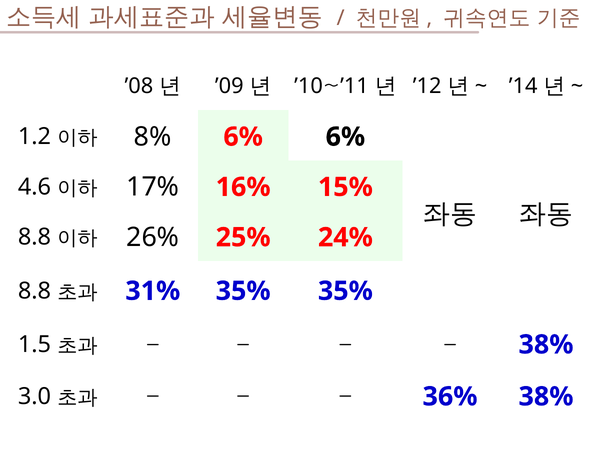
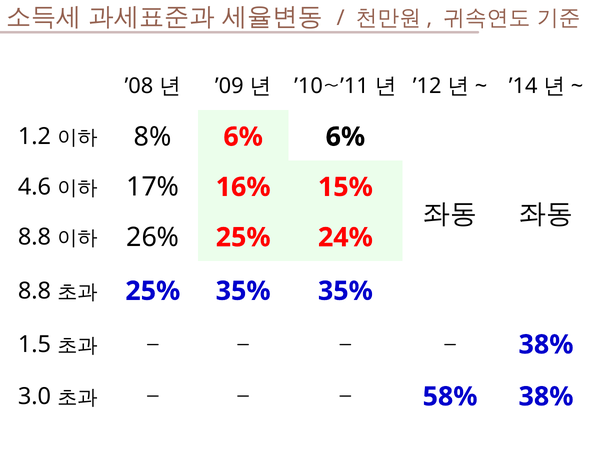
31% at (153, 291): 31% -> 25%
36%: 36% -> 58%
